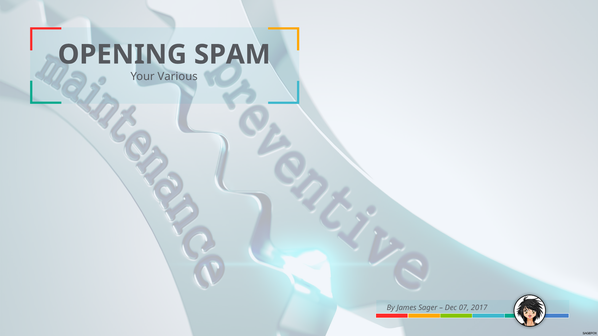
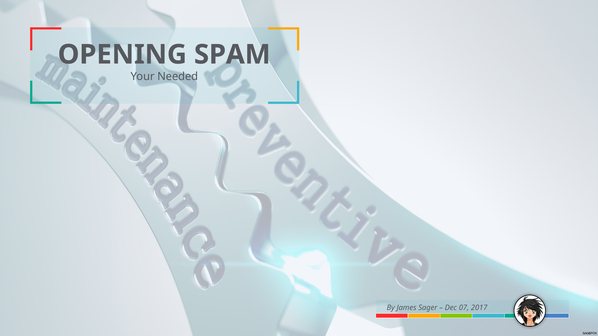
Various: Various -> Needed
